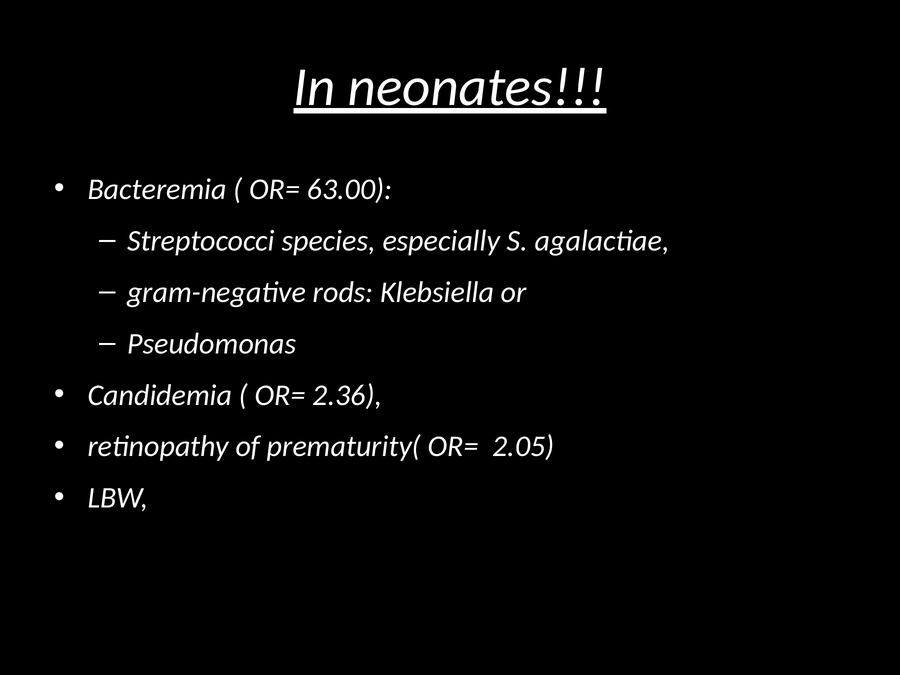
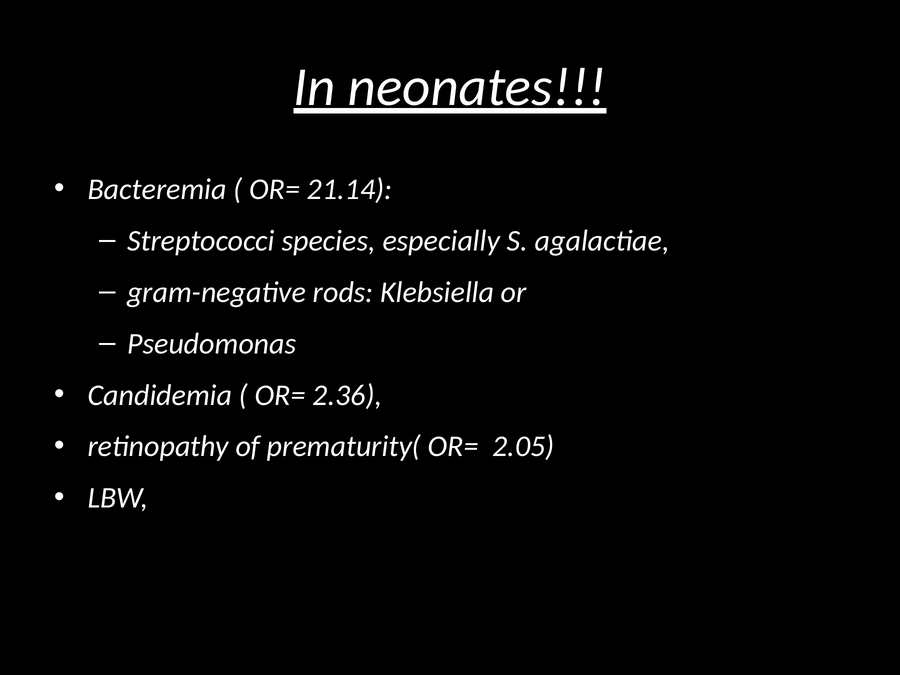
63.00: 63.00 -> 21.14
